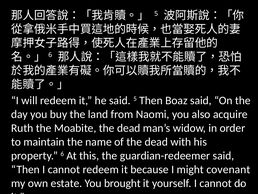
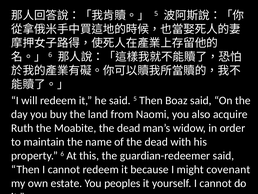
brought: brought -> peoples
